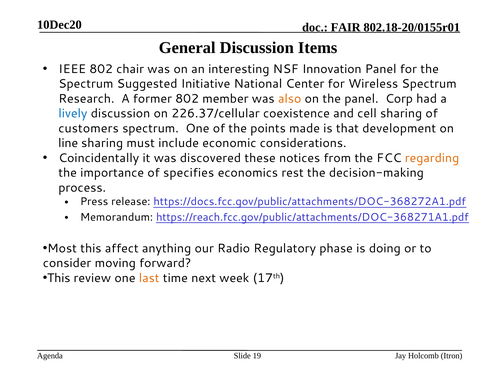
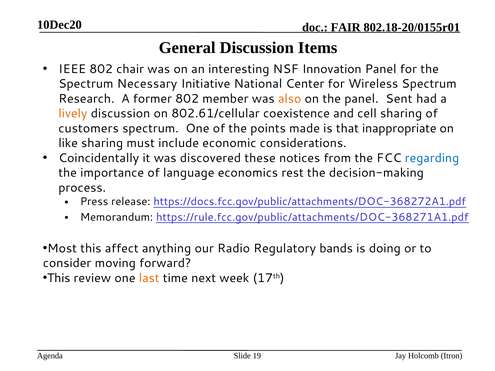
Suggested: Suggested -> Necessary
Corp: Corp -> Sent
lively colour: blue -> orange
226.37/cellular: 226.37/cellular -> 802.61/cellular
development: development -> inappropriate
line: line -> like
regarding colour: orange -> blue
specifies: specifies -> language
https://reach.fcc.gov/public/attachments/DOC-368271A1.pdf: https://reach.fcc.gov/public/attachments/DOC-368271A1.pdf -> https://rule.fcc.gov/public/attachments/DOC-368271A1.pdf
phase: phase -> bands
